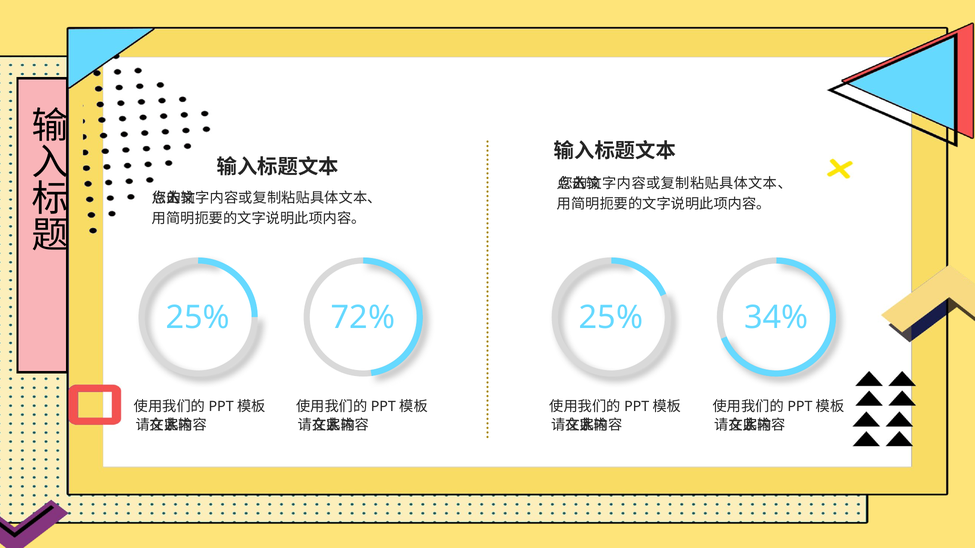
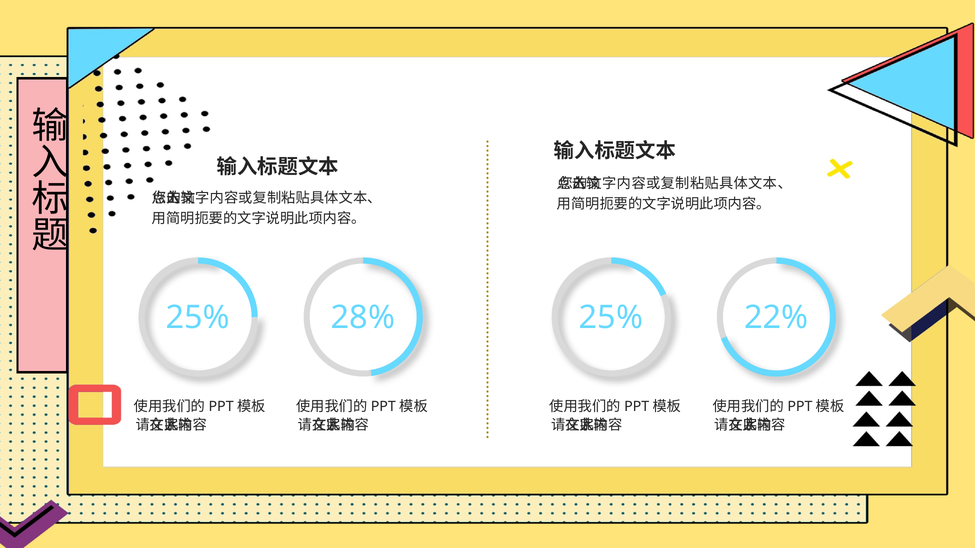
72%: 72% -> 28%
34%: 34% -> 22%
